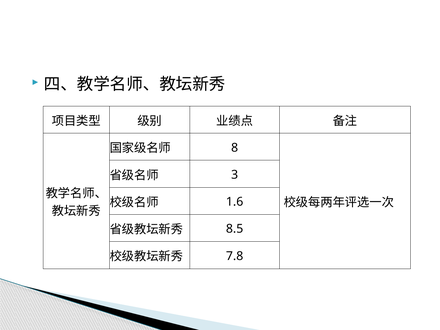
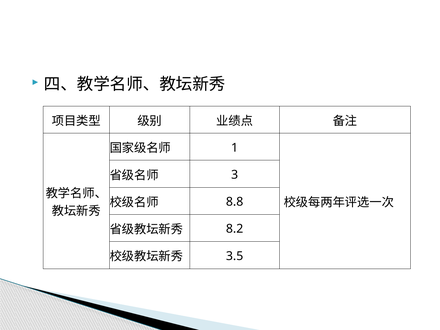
8: 8 -> 1
1.6: 1.6 -> 8.8
8.5: 8.5 -> 8.2
7.8: 7.8 -> 3.5
